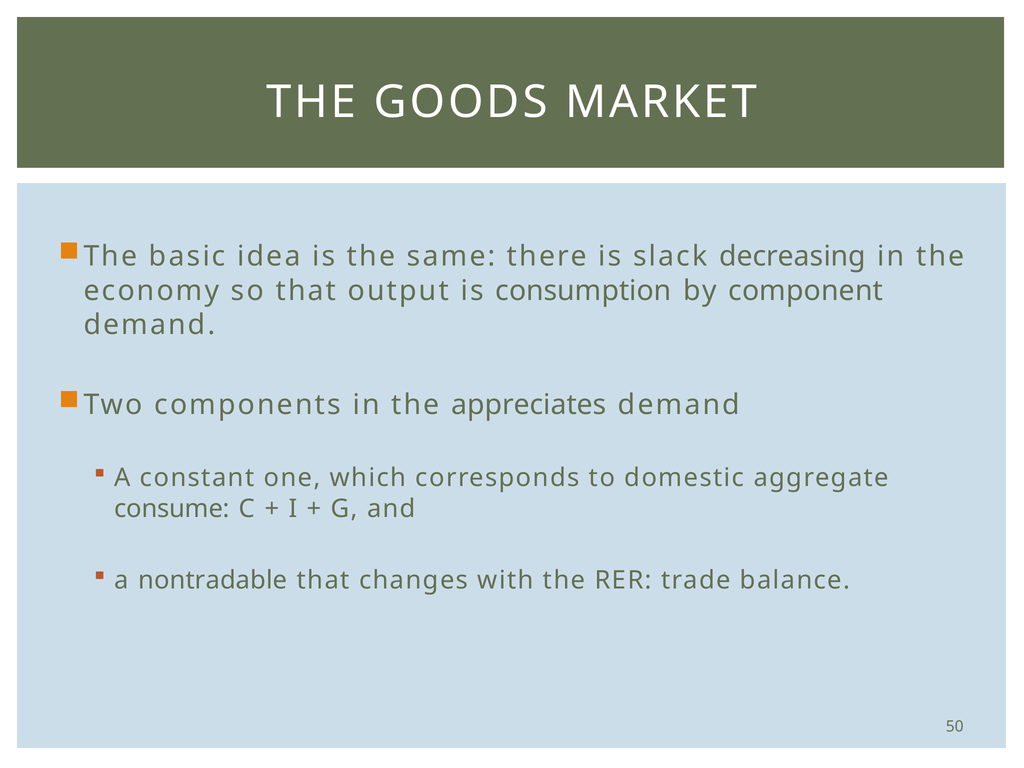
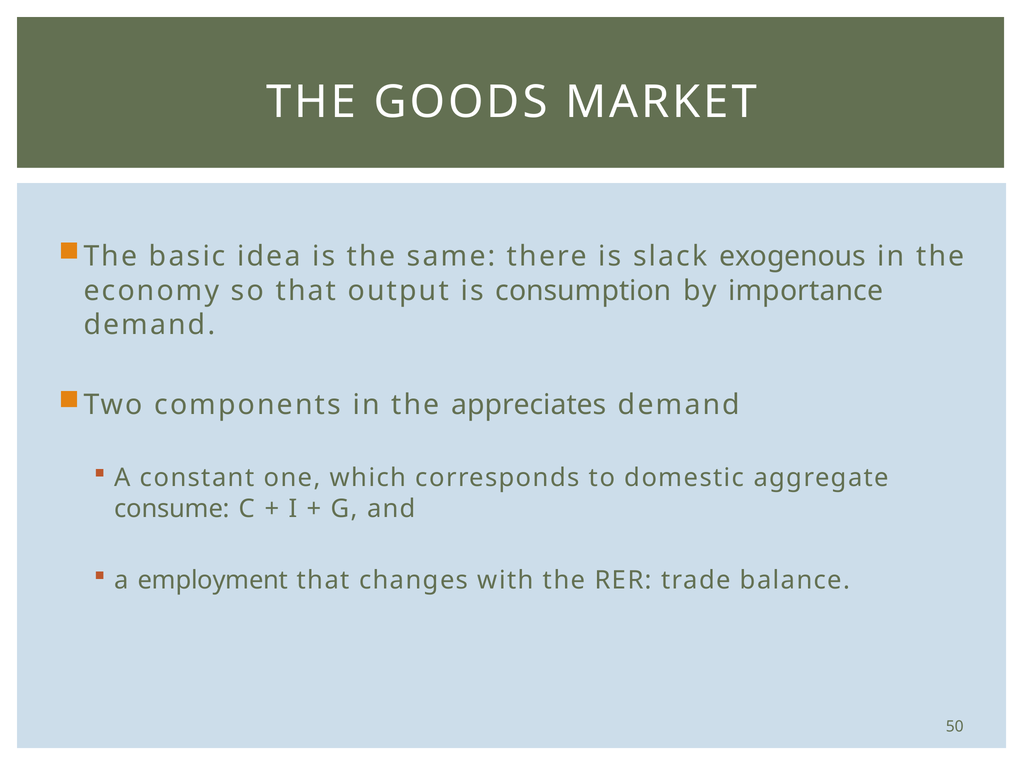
decreasing: decreasing -> exogenous
component: component -> importance
nontradable: nontradable -> employment
